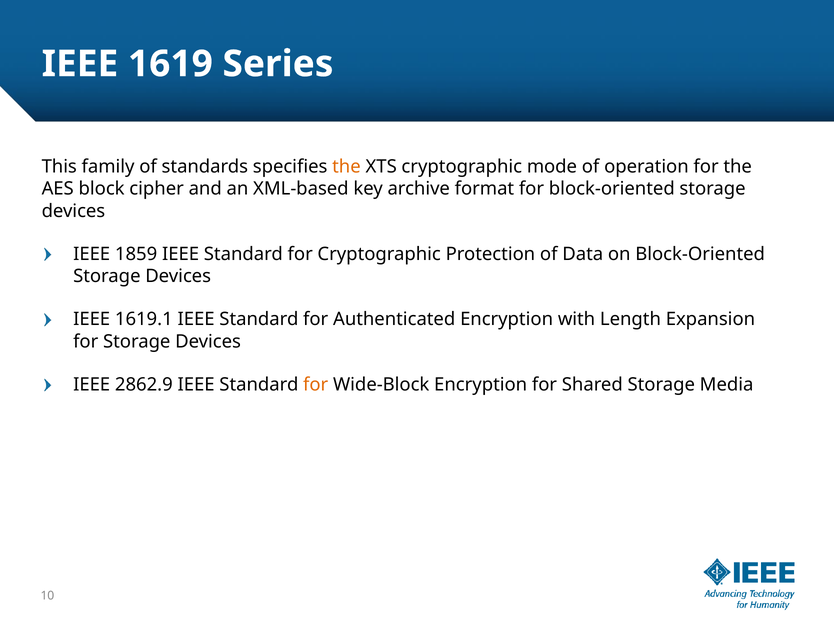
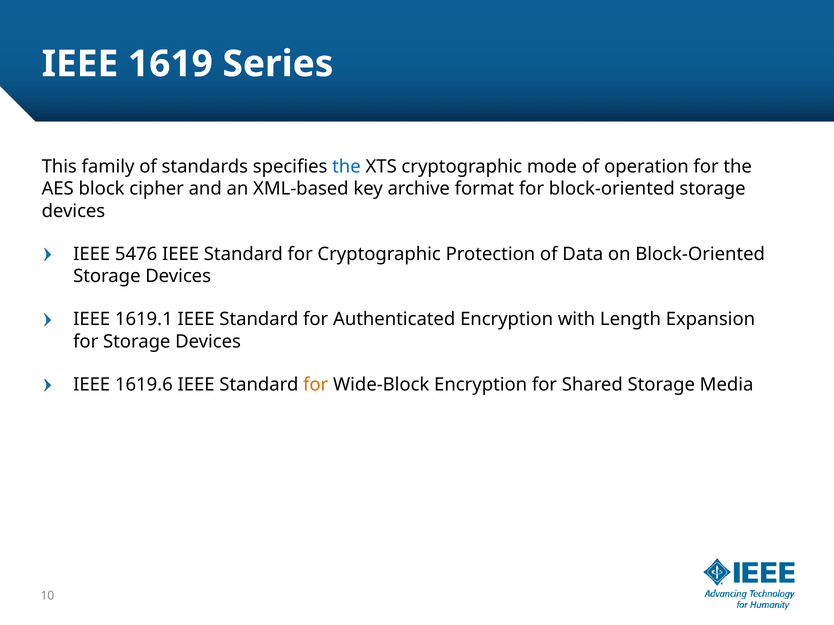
the at (346, 167) colour: orange -> blue
1859: 1859 -> 5476
2862.9: 2862.9 -> 1619.6
